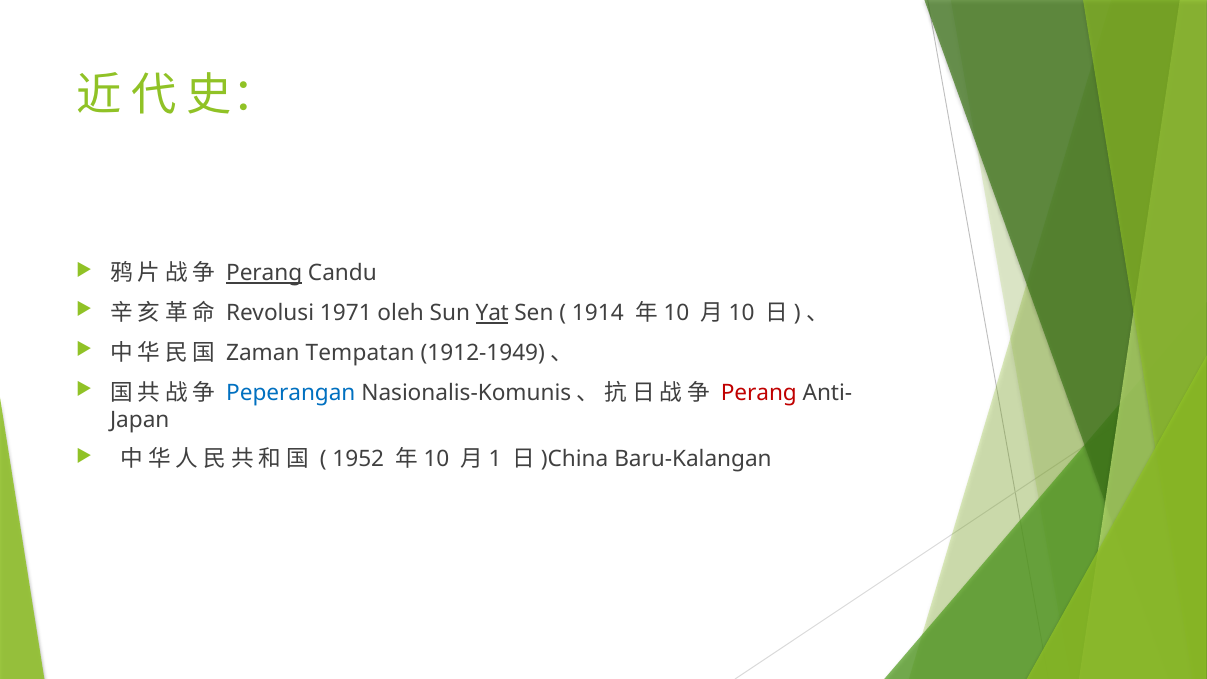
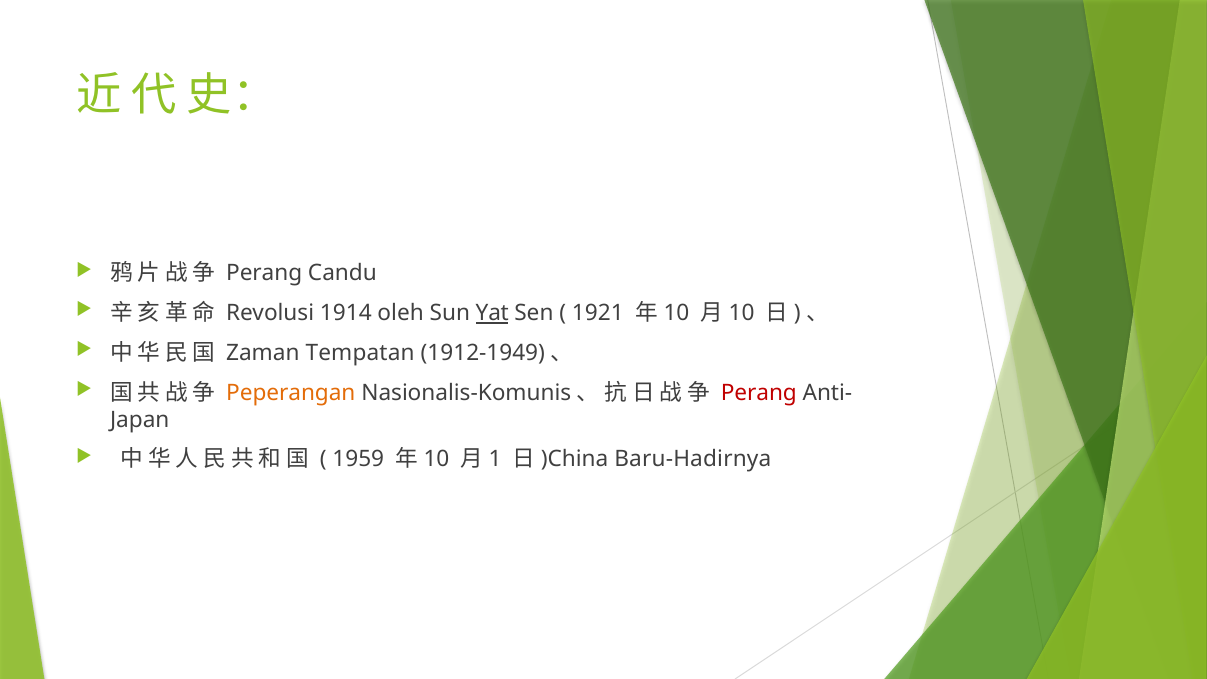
Perang at (264, 273) underline: present -> none
1971: 1971 -> 1914
1914: 1914 -> 1921
Peperangan colour: blue -> orange
1952: 1952 -> 1959
Baru-Kalangan: Baru-Kalangan -> Baru-Hadirnya
